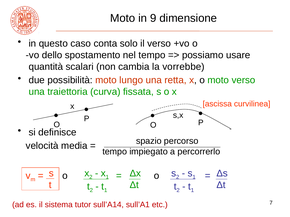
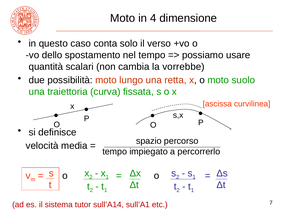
9: 9 -> 4
moto verso: verso -> suolo
